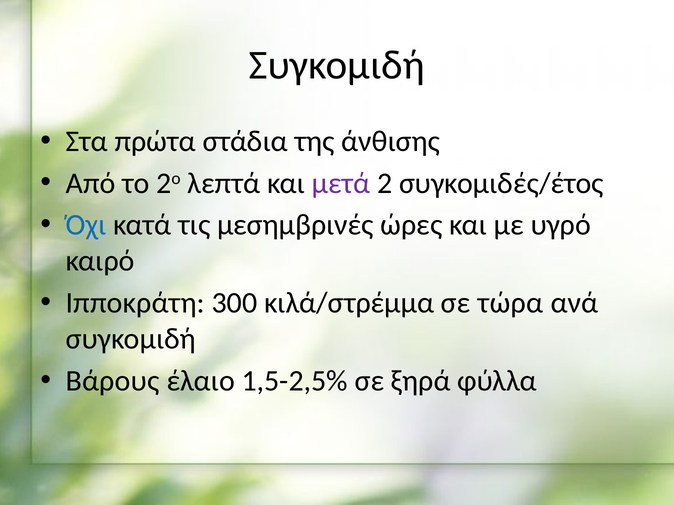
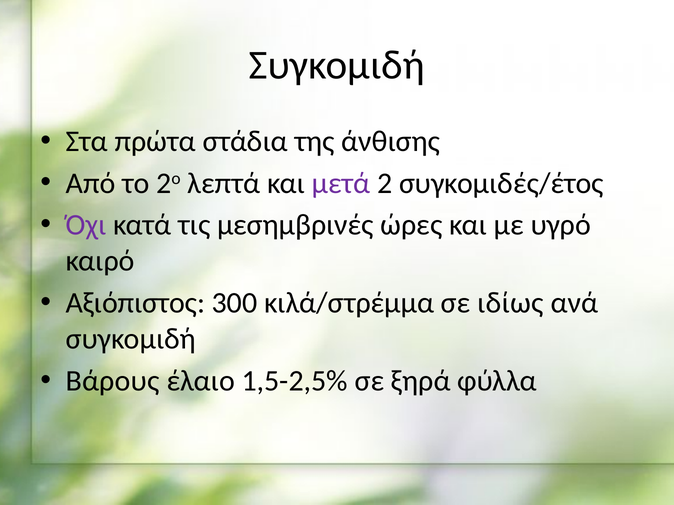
Όχι colour: blue -> purple
Ιπποκράτη: Ιπποκράτη -> Αξιόπιστος
τώρα: τώρα -> ιδίως
